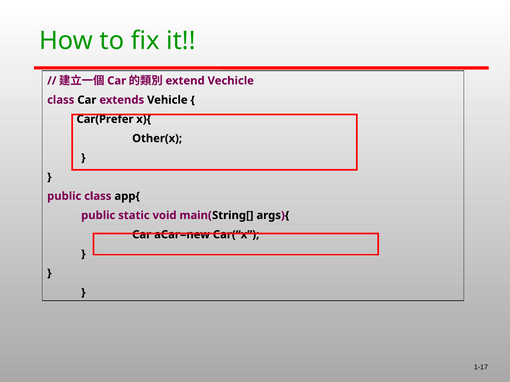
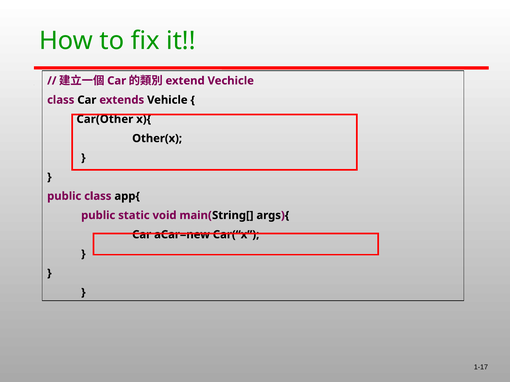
Car(Prefer: Car(Prefer -> Car(Other
